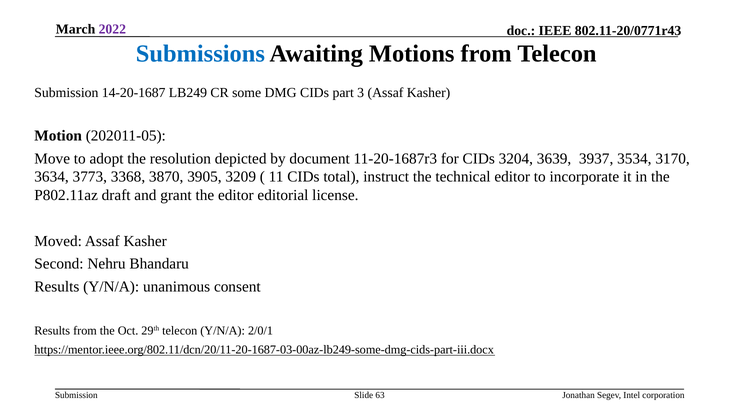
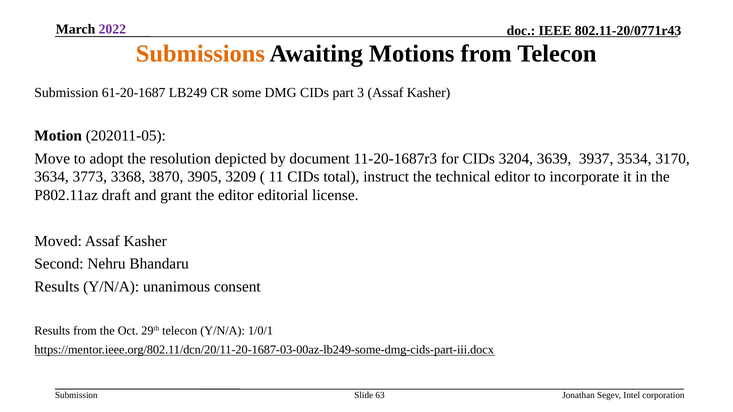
Submissions colour: blue -> orange
14-20-1687: 14-20-1687 -> 61-20-1687
2/0/1: 2/0/1 -> 1/0/1
